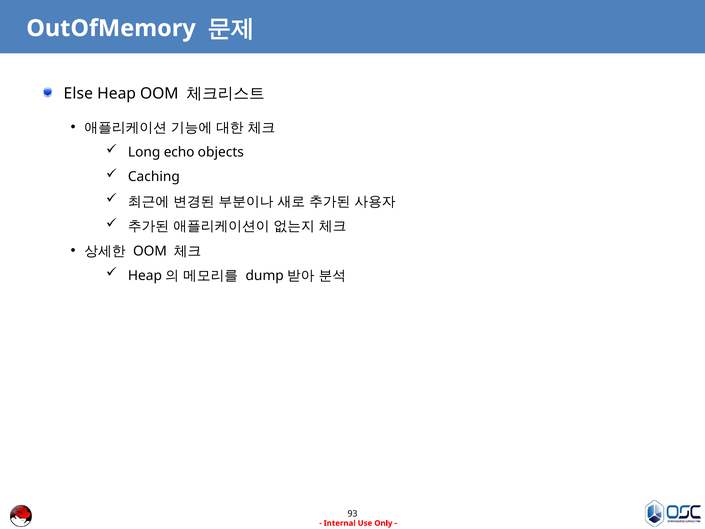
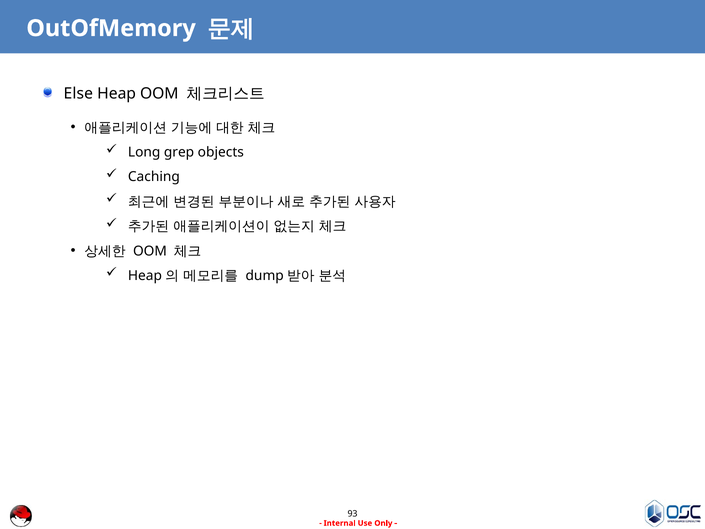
echo: echo -> grep
